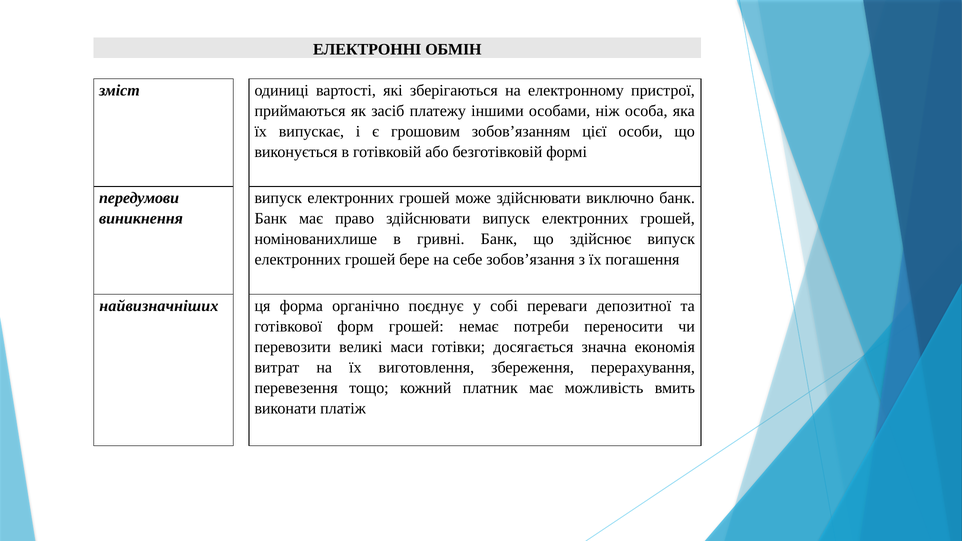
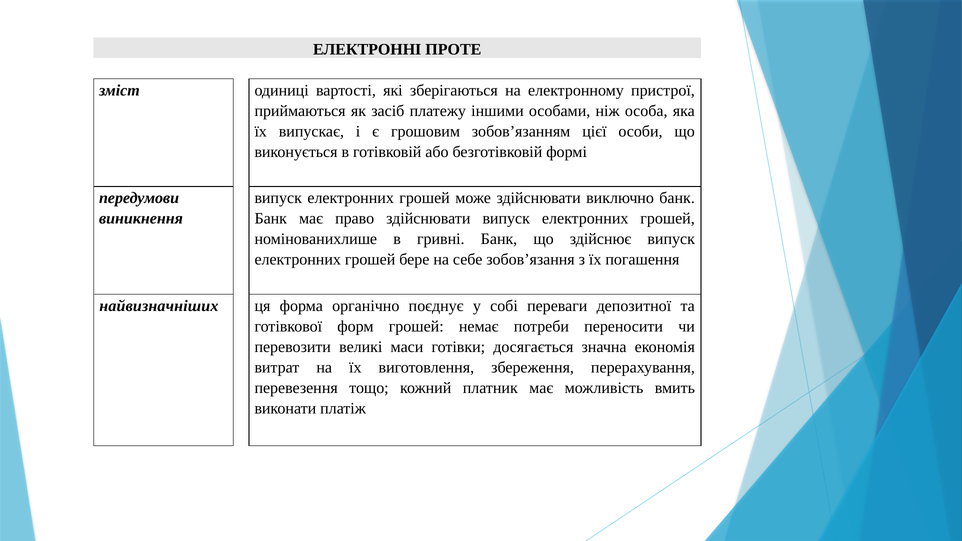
ОБМІН: ОБМІН -> ПРОТЕ
